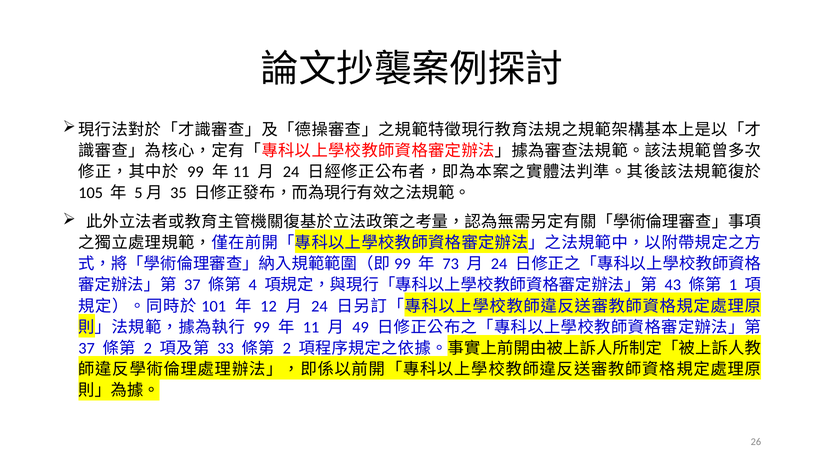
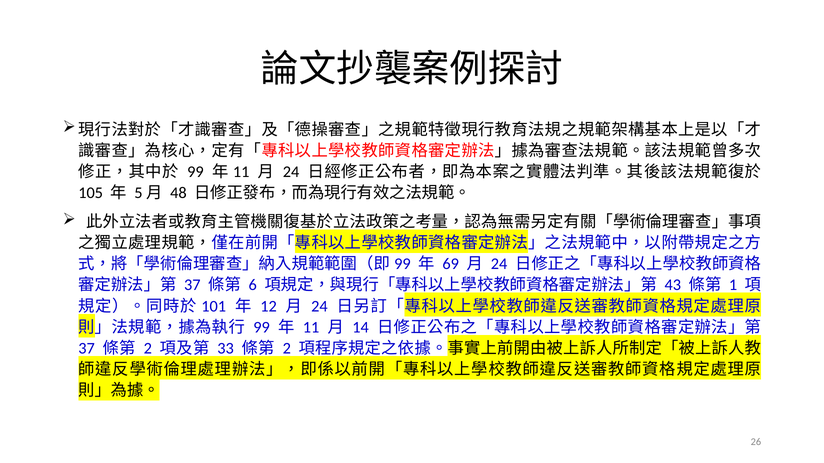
35: 35 -> 48
73: 73 -> 69
4: 4 -> 6
49: 49 -> 14
